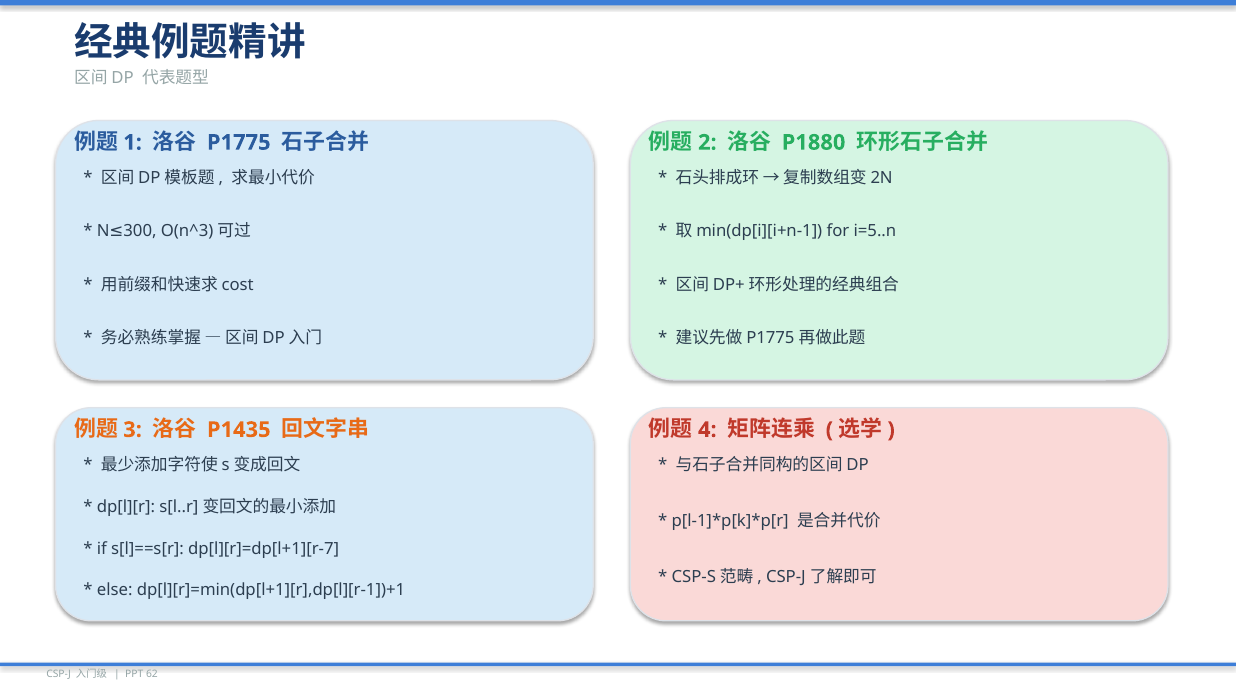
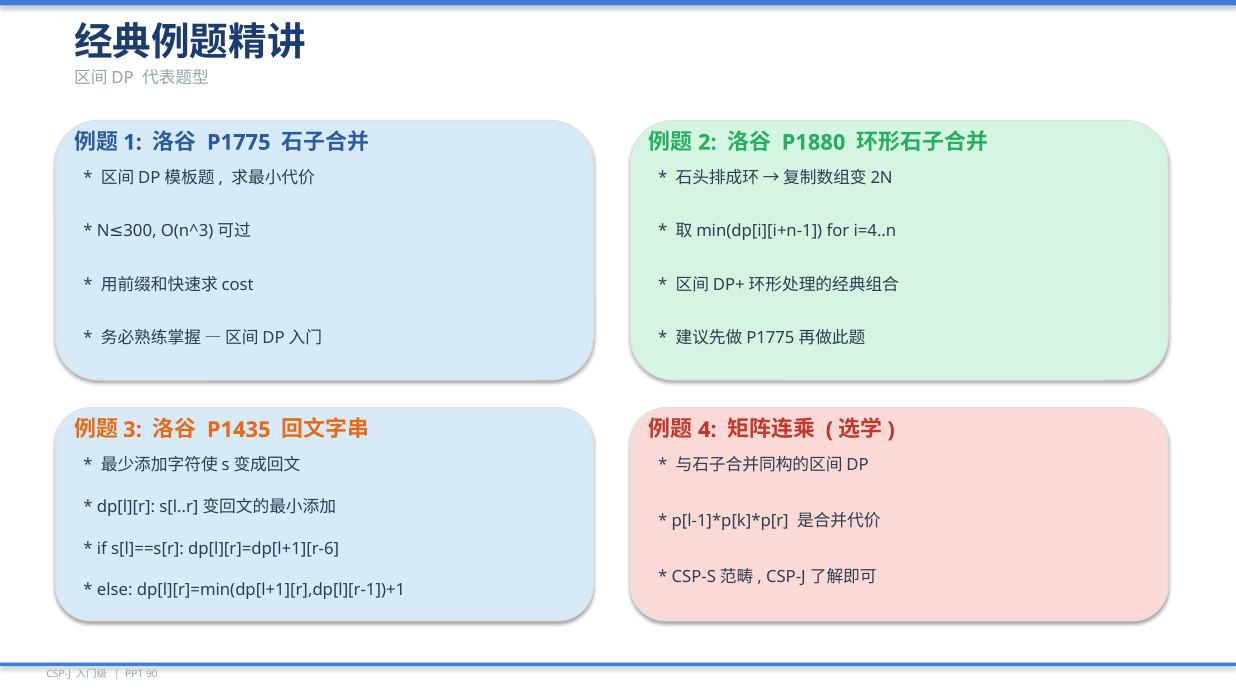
i=5..n: i=5..n -> i=4..n
dp[l][r]=dp[l+1][r-7: dp[l][r]=dp[l+1][r-7 -> dp[l][r]=dp[l+1][r-6
62: 62 -> 90
